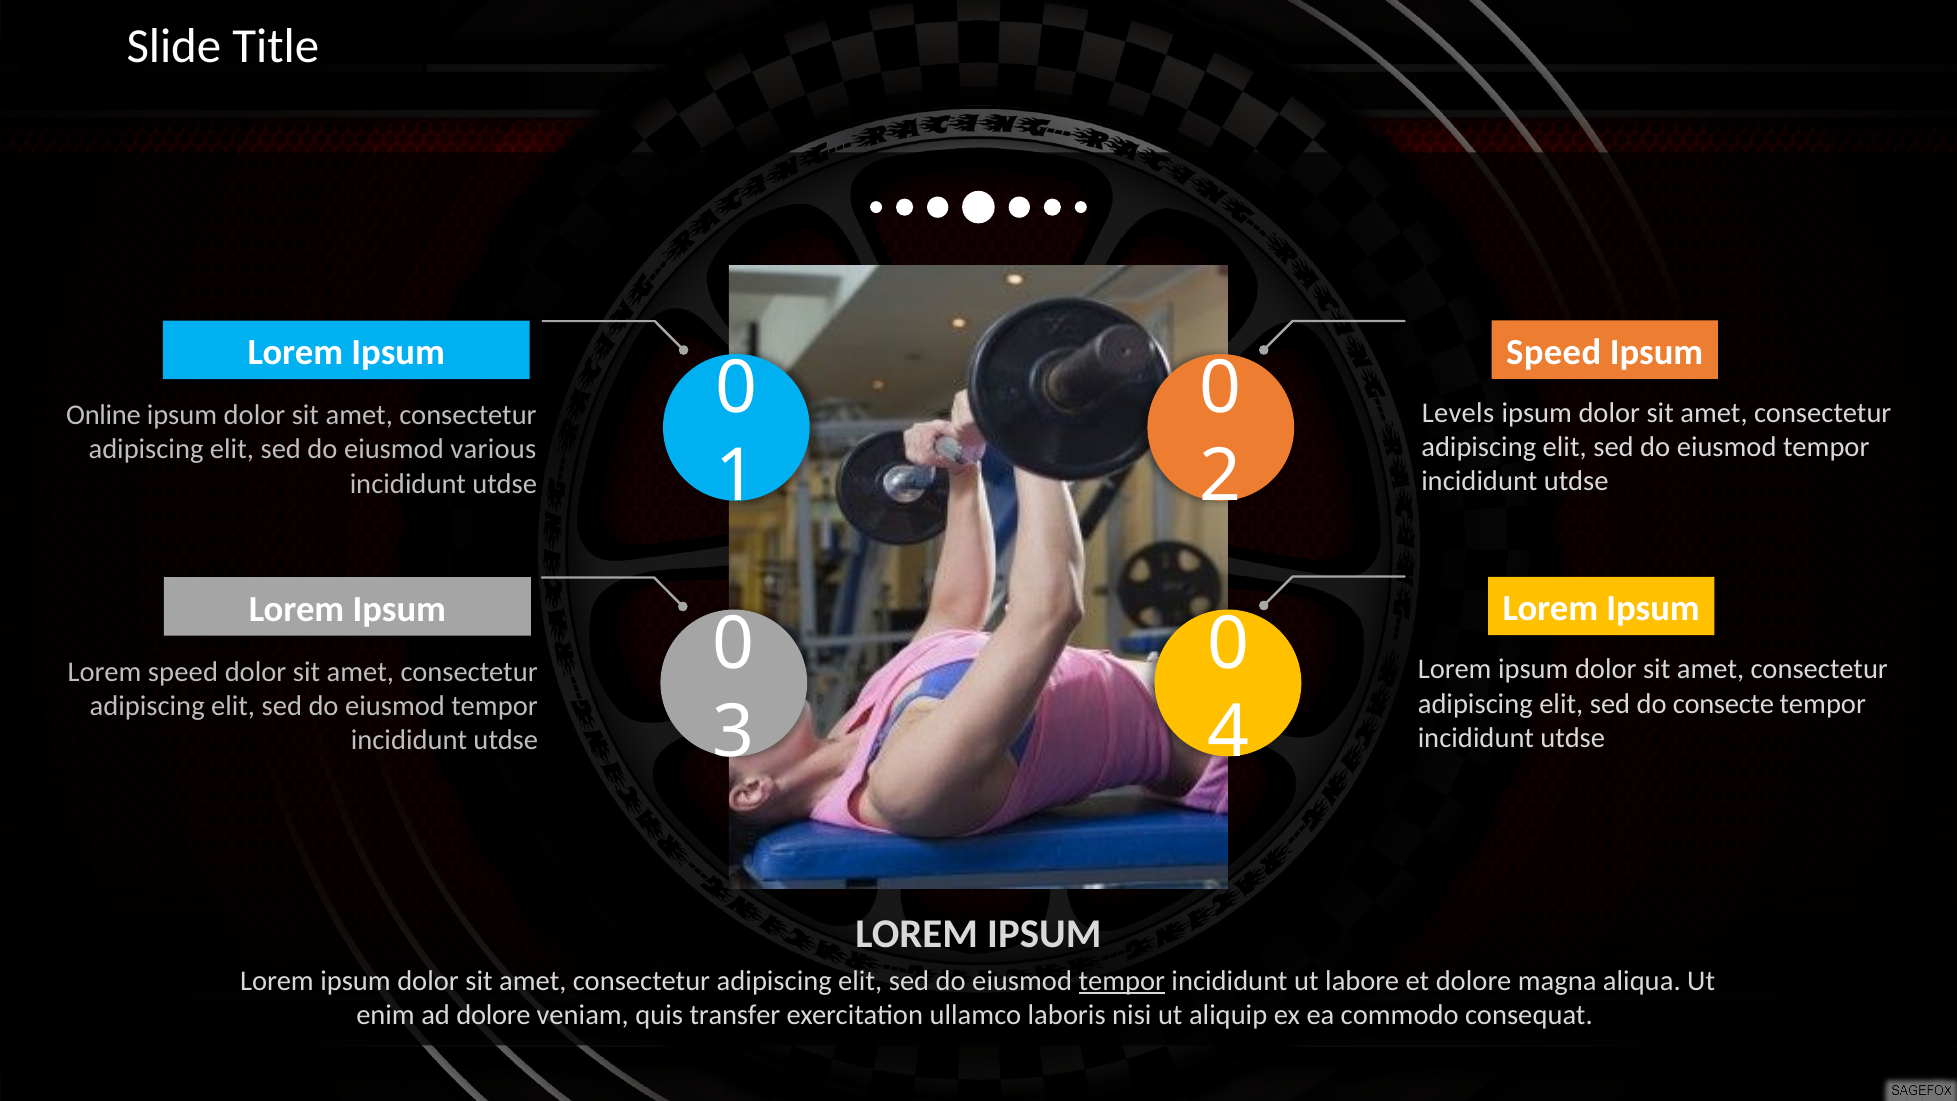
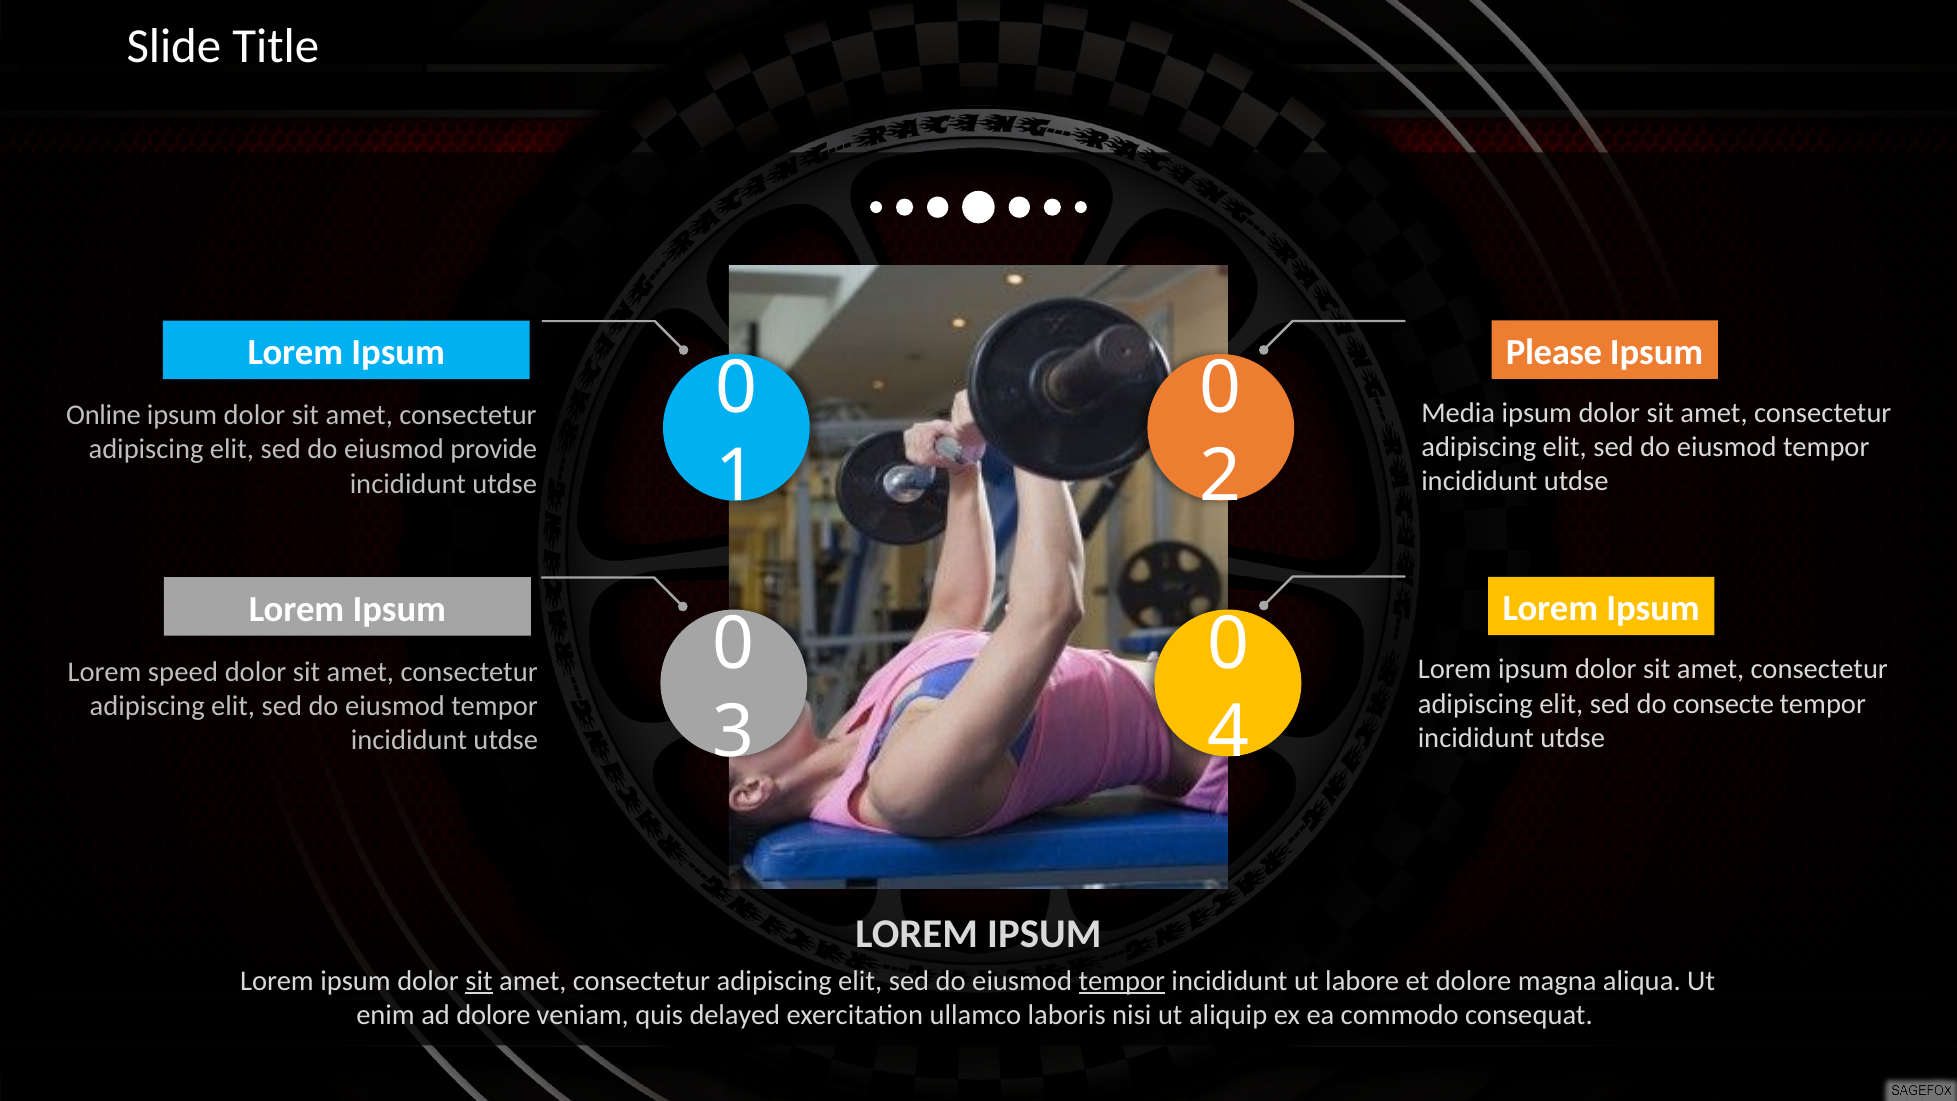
Speed at (1554, 352): Speed -> Please
Levels: Levels -> Media
various: various -> provide
sit at (479, 981) underline: none -> present
transfer: transfer -> delayed
